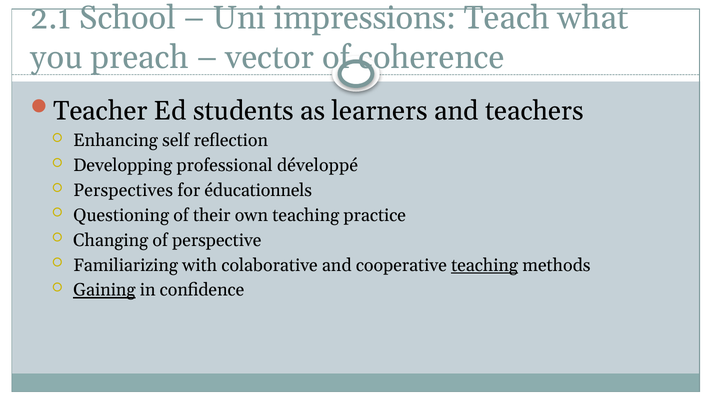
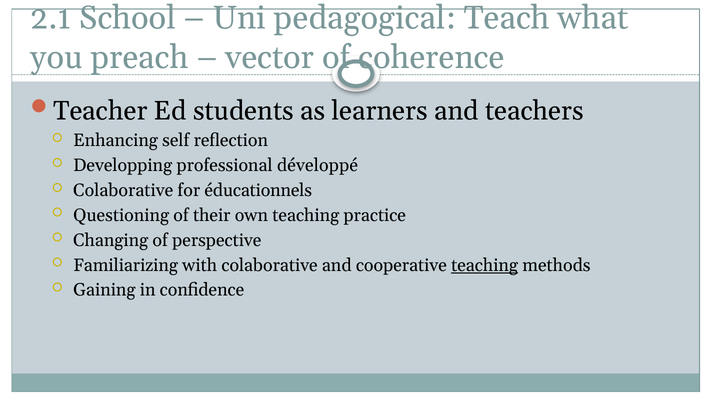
impressions: impressions -> pedagogical
Perspectives at (123, 190): Perspectives -> Colaborative
Gaining underline: present -> none
